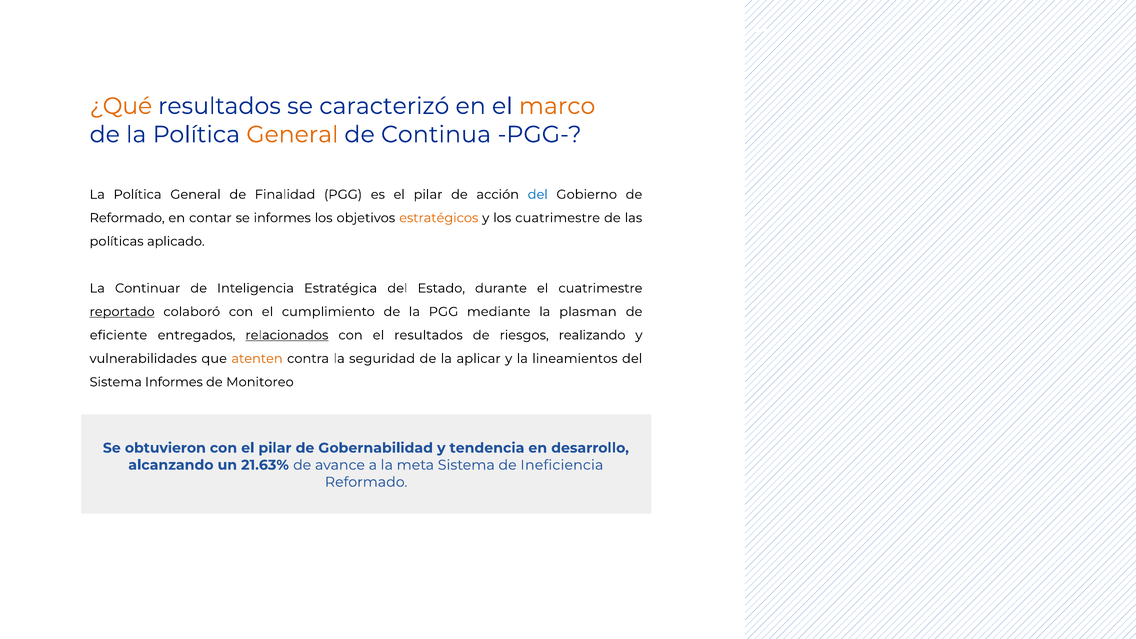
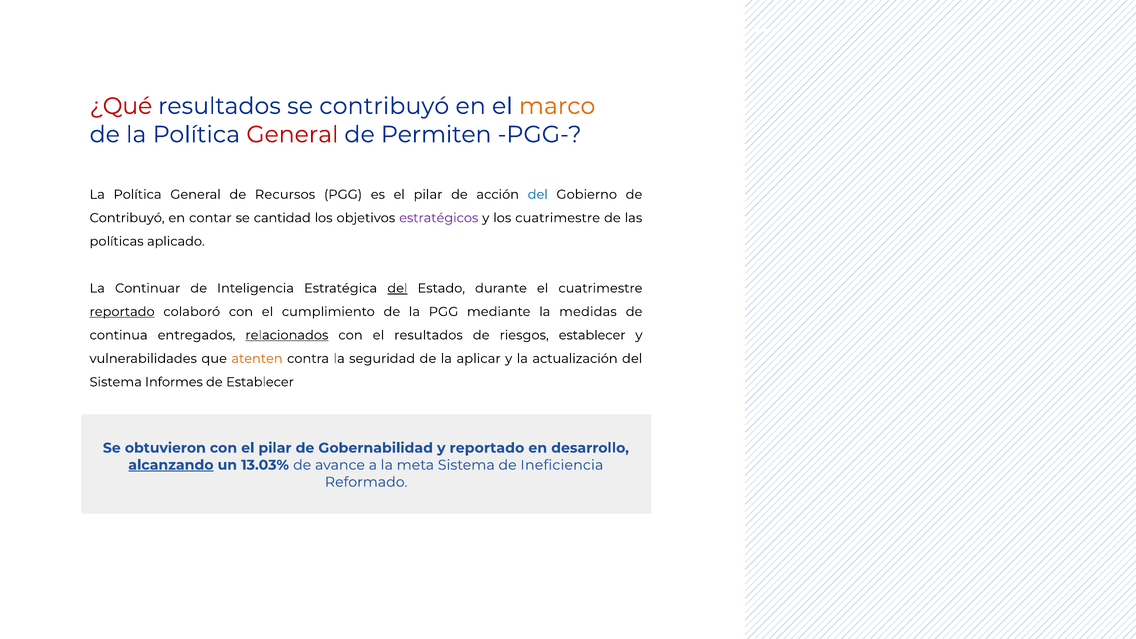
¿Qué colour: orange -> red
se caracterizó: caracterizó -> contribuyó
General at (292, 135) colour: orange -> red
Continua: Continua -> Permiten
Finalidad: Finalidad -> Recursos
Reformado at (127, 218): Reformado -> Contribuyó
se informes: informes -> cantidad
estratégicos colour: orange -> purple
del at (397, 288) underline: none -> present
plasman: plasman -> medidas
eficiente: eficiente -> continua
riesgos realizando: realizando -> establecer
lineamientos: lineamientos -> actualización
de Monitoreo: Monitoreo -> Establecer
y tendencia: tendencia -> reportado
alcanzando underline: none -> present
21.63%: 21.63% -> 13.03%
